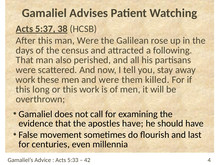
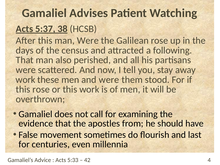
killed: killed -> stood
this long: long -> rose
apostles have: have -> from
